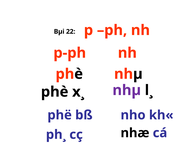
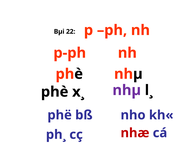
nhæ colour: black -> red
